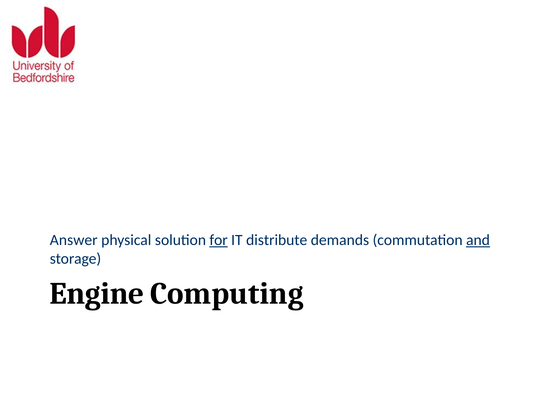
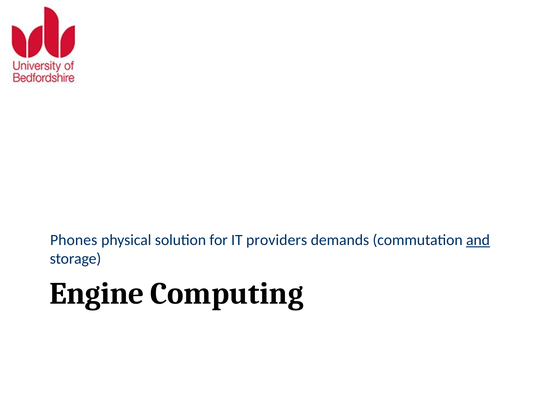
Answer: Answer -> Phones
for underline: present -> none
distribute: distribute -> providers
